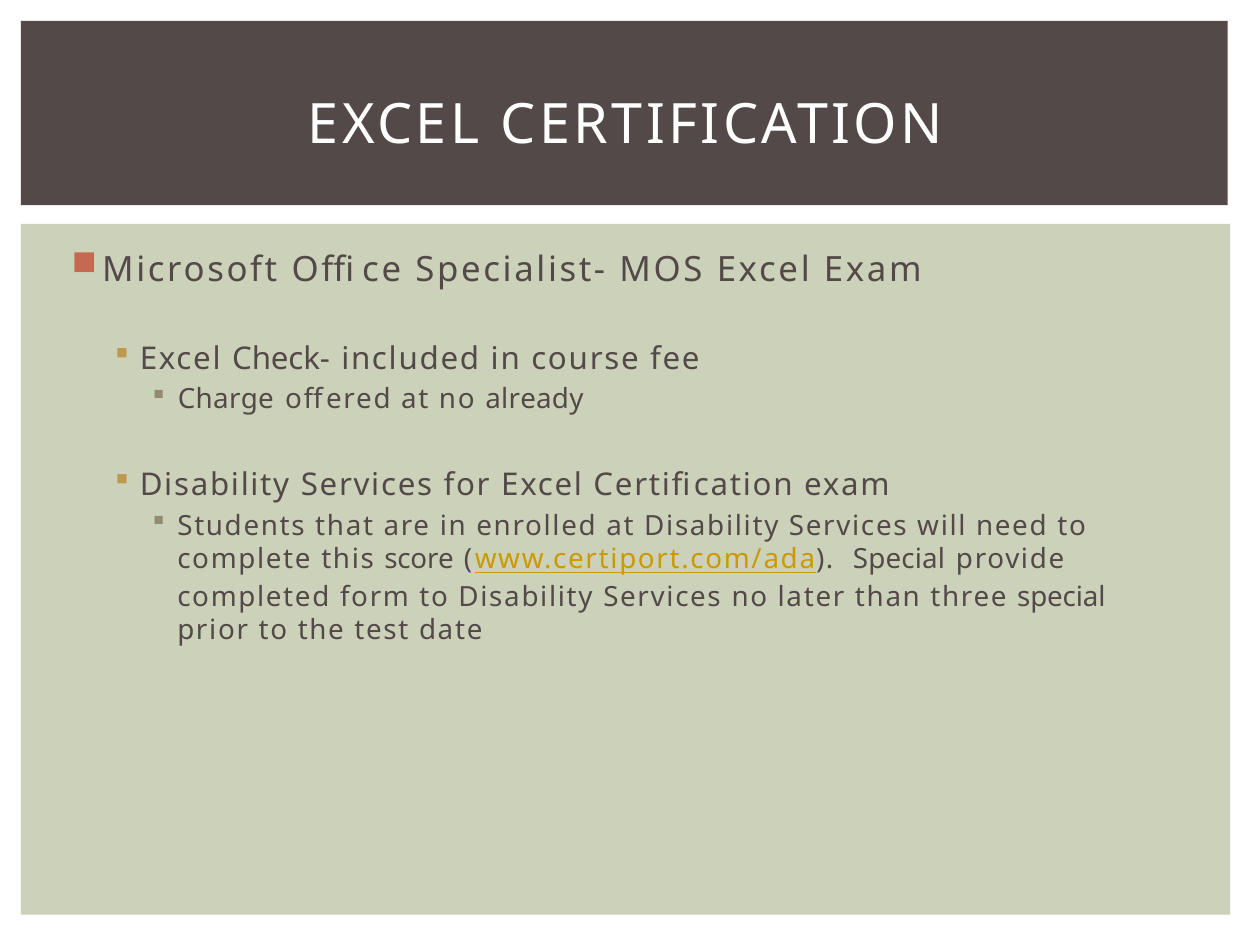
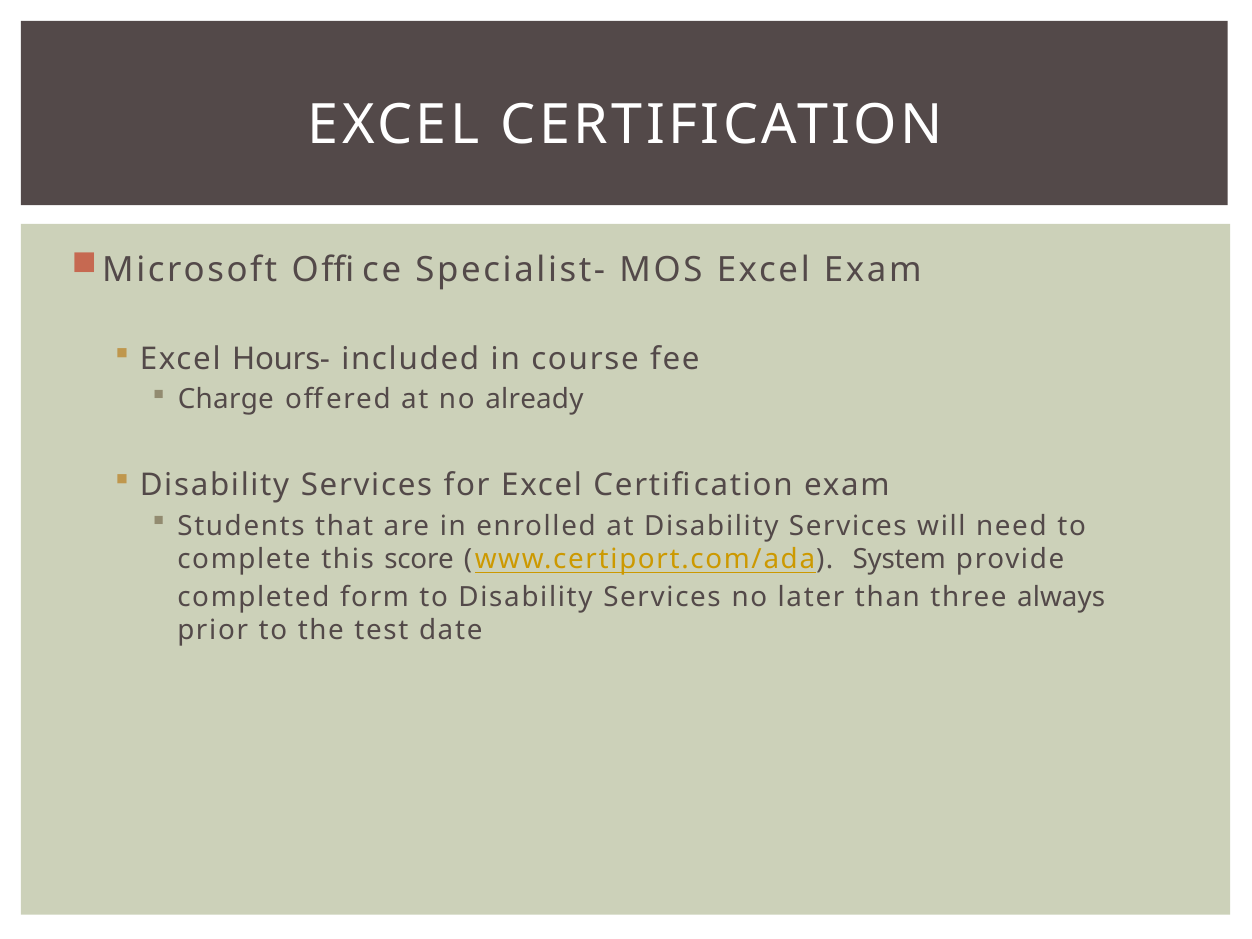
Check-: Check- -> Hours-
www.certiport.com/ada Special: Special -> System
three special: special -> always
